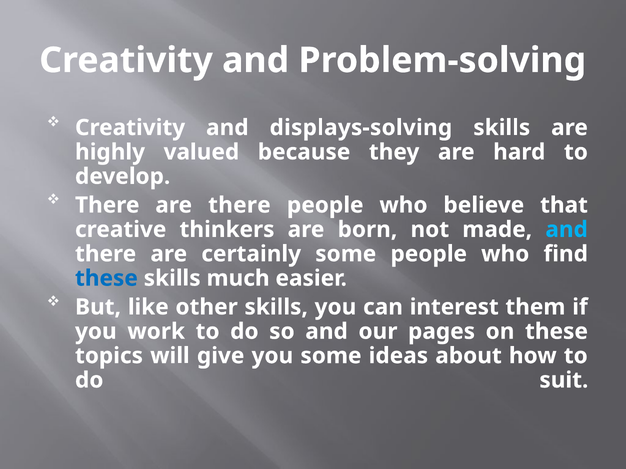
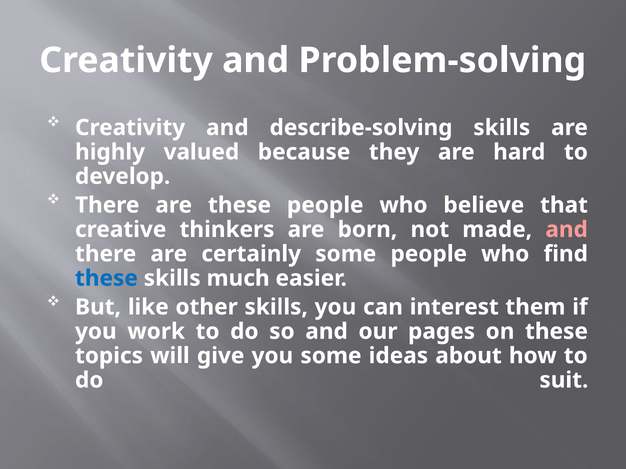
displays-solving: displays-solving -> describe-solving
are there: there -> these
and at (567, 230) colour: light blue -> pink
